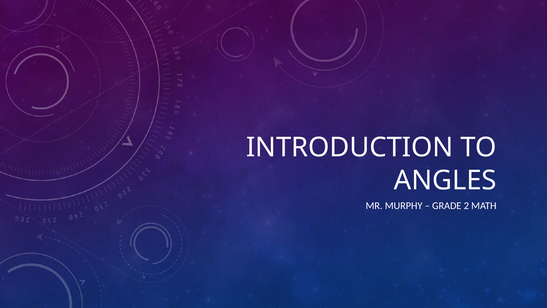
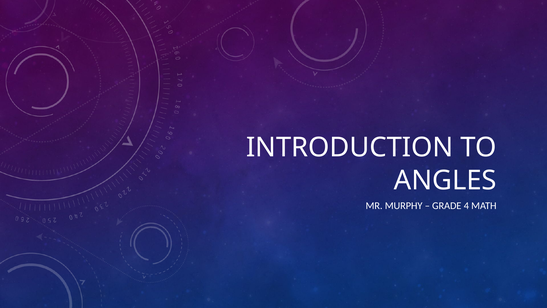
2: 2 -> 4
